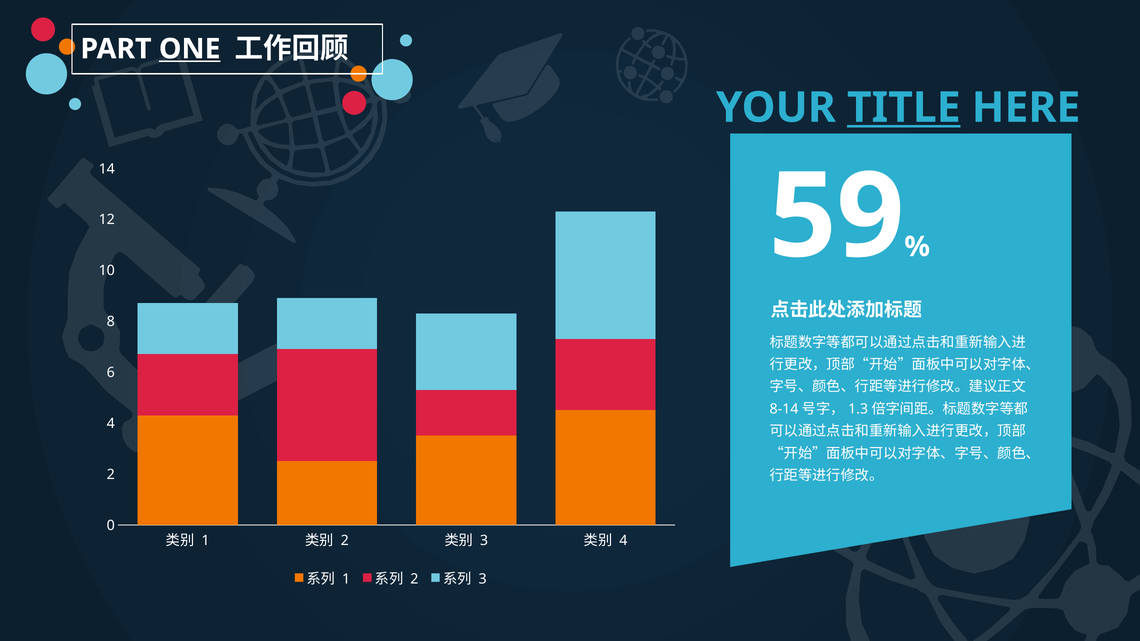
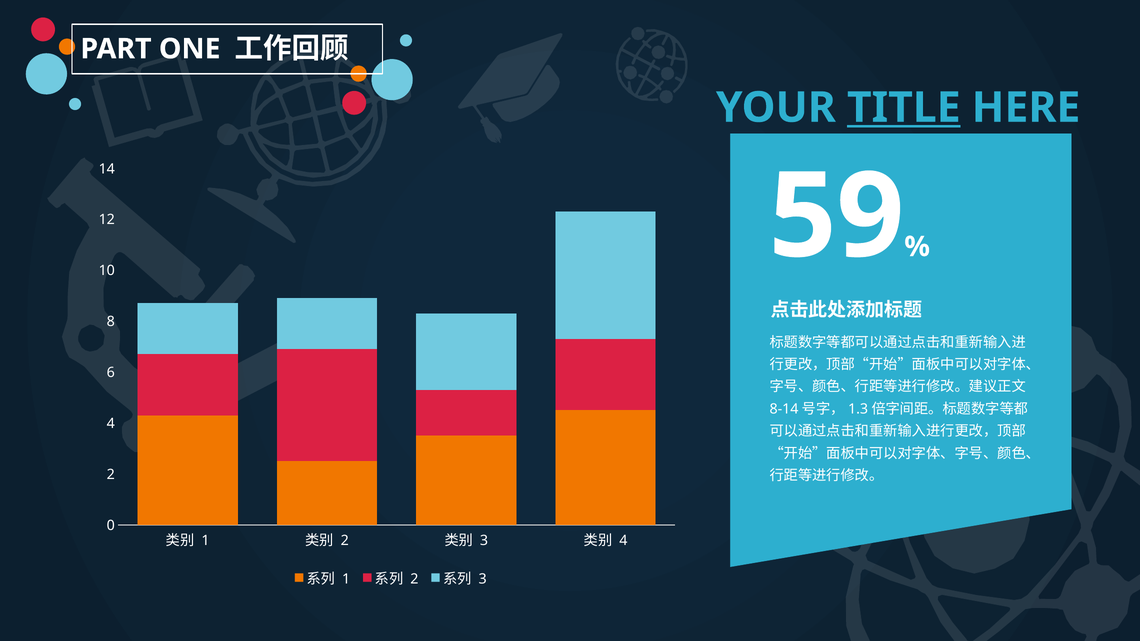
ONE underline: present -> none
